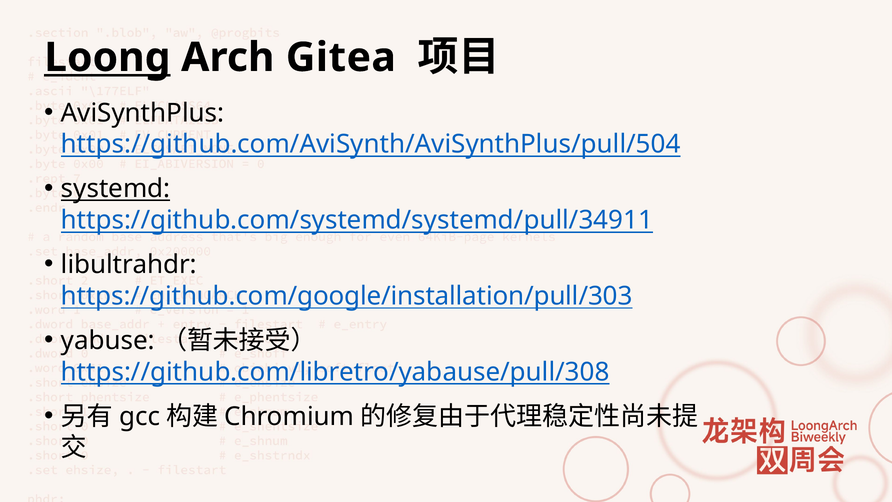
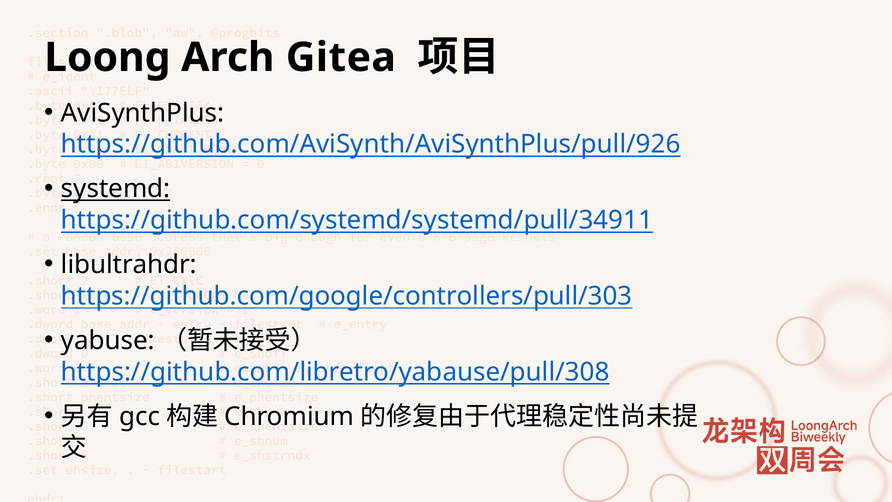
Loong underline: present -> none
https://github.com/AviSynth/AviSynthPlus/pull/504: https://github.com/AviSynth/AviSynthPlus/pull/504 -> https://github.com/AviSynth/AviSynthPlus/pull/926
https://github.com/google/installation/pull/303: https://github.com/google/installation/pull/303 -> https://github.com/google/controllers/pull/303
